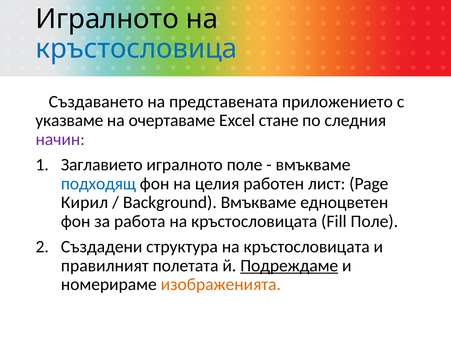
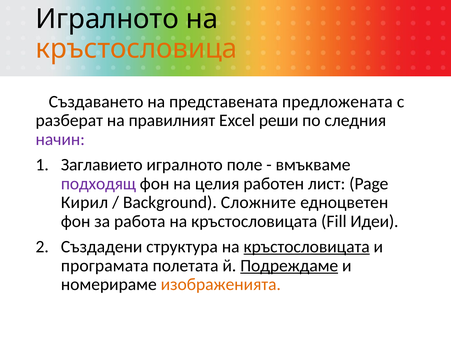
кръстословица colour: blue -> orange
приложението: приложението -> предложената
указваме: указваме -> разберат
очертаваме: очертаваме -> правилният
стане: стане -> реши
подходящ colour: blue -> purple
Background Вмъкваме: Вмъкваме -> Сложните
Fill Поле: Поле -> Идеи
кръстословицата at (307, 247) underline: none -> present
правилният: правилният -> програмата
